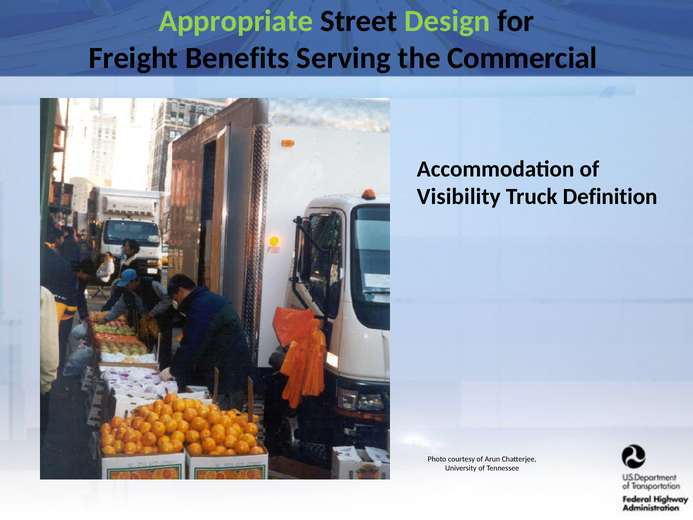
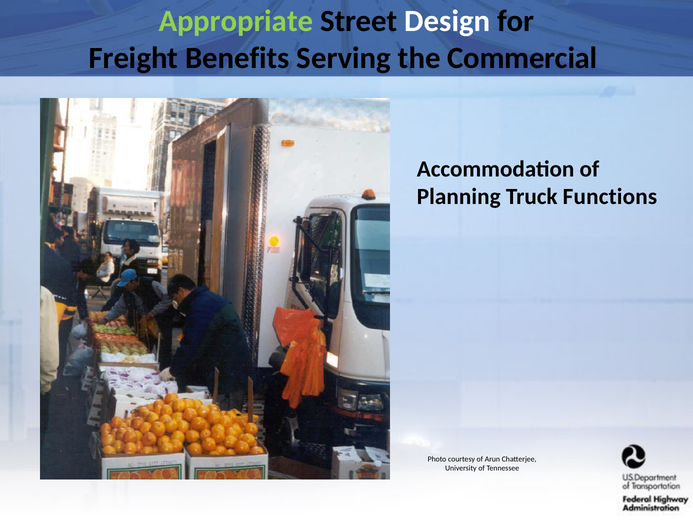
Design colour: light green -> white
Visibility: Visibility -> Planning
Definition: Definition -> Functions
